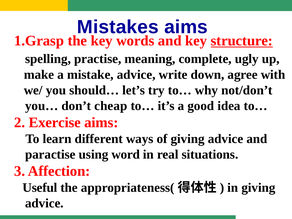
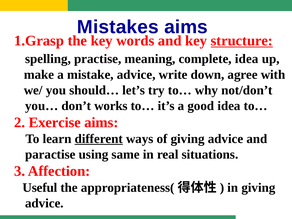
complete ugly: ugly -> idea
cheap: cheap -> works
different underline: none -> present
word: word -> same
